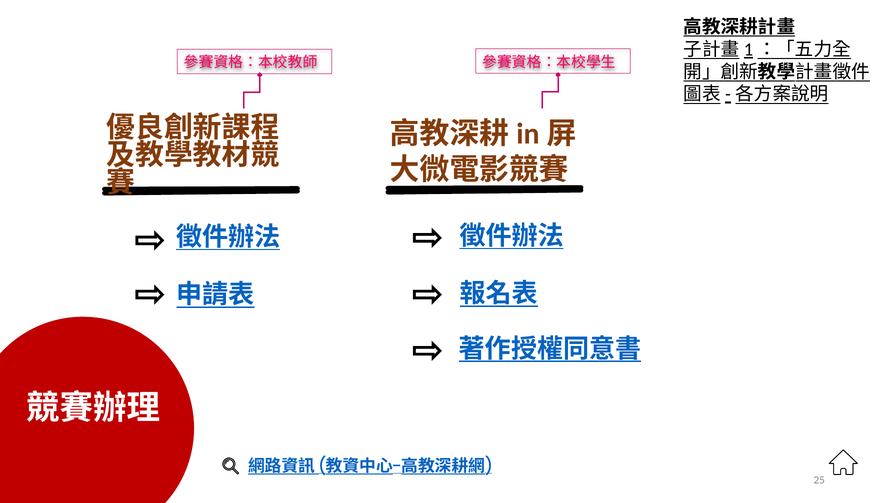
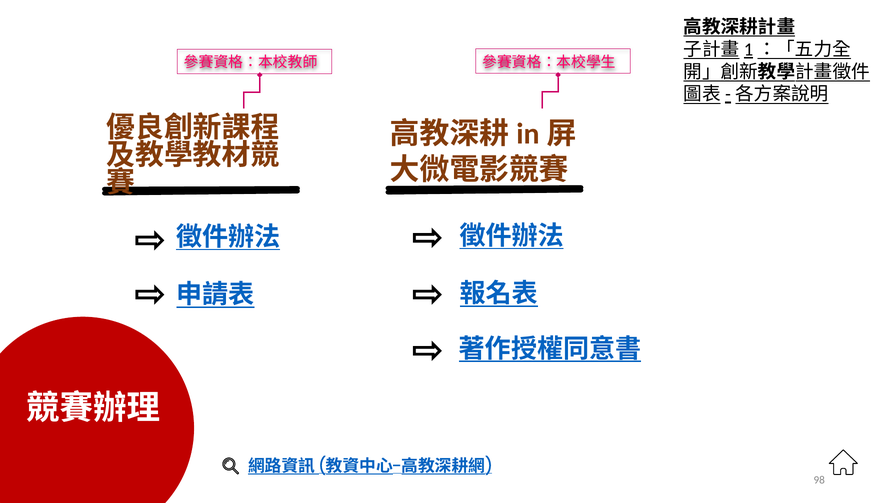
25: 25 -> 98
